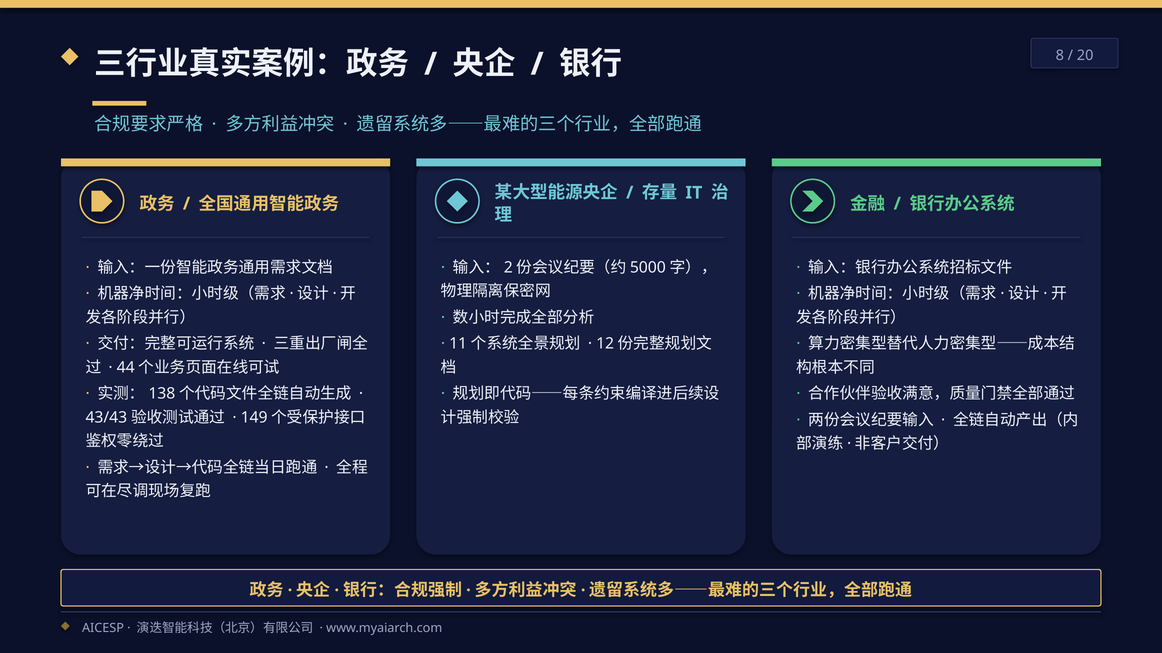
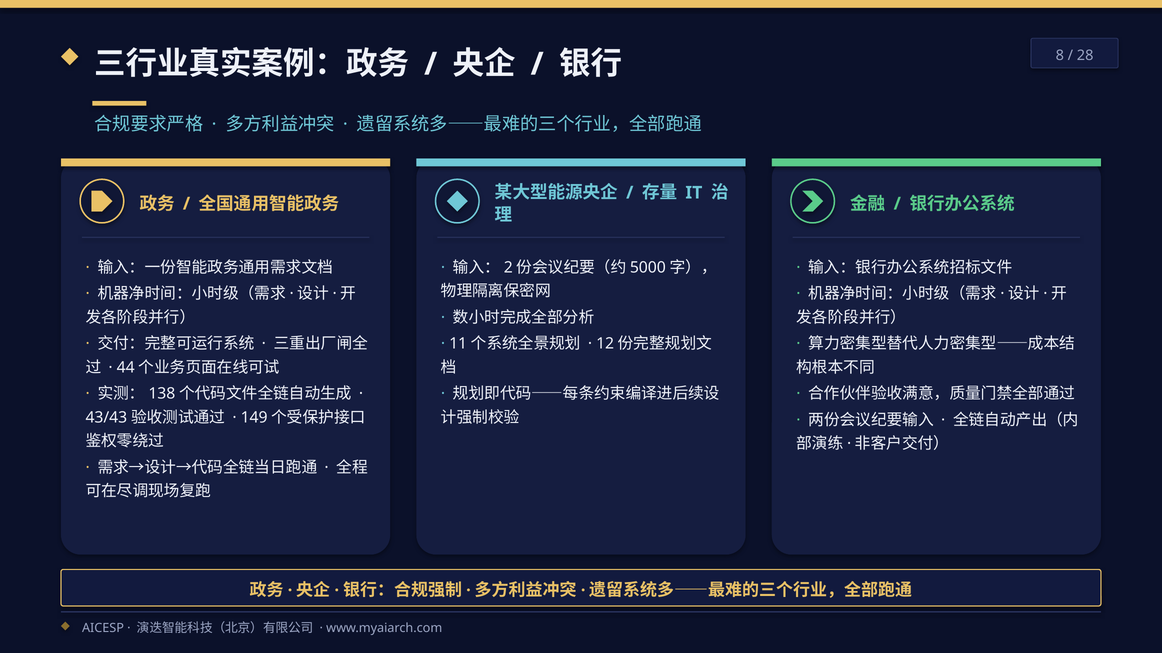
20: 20 -> 28
